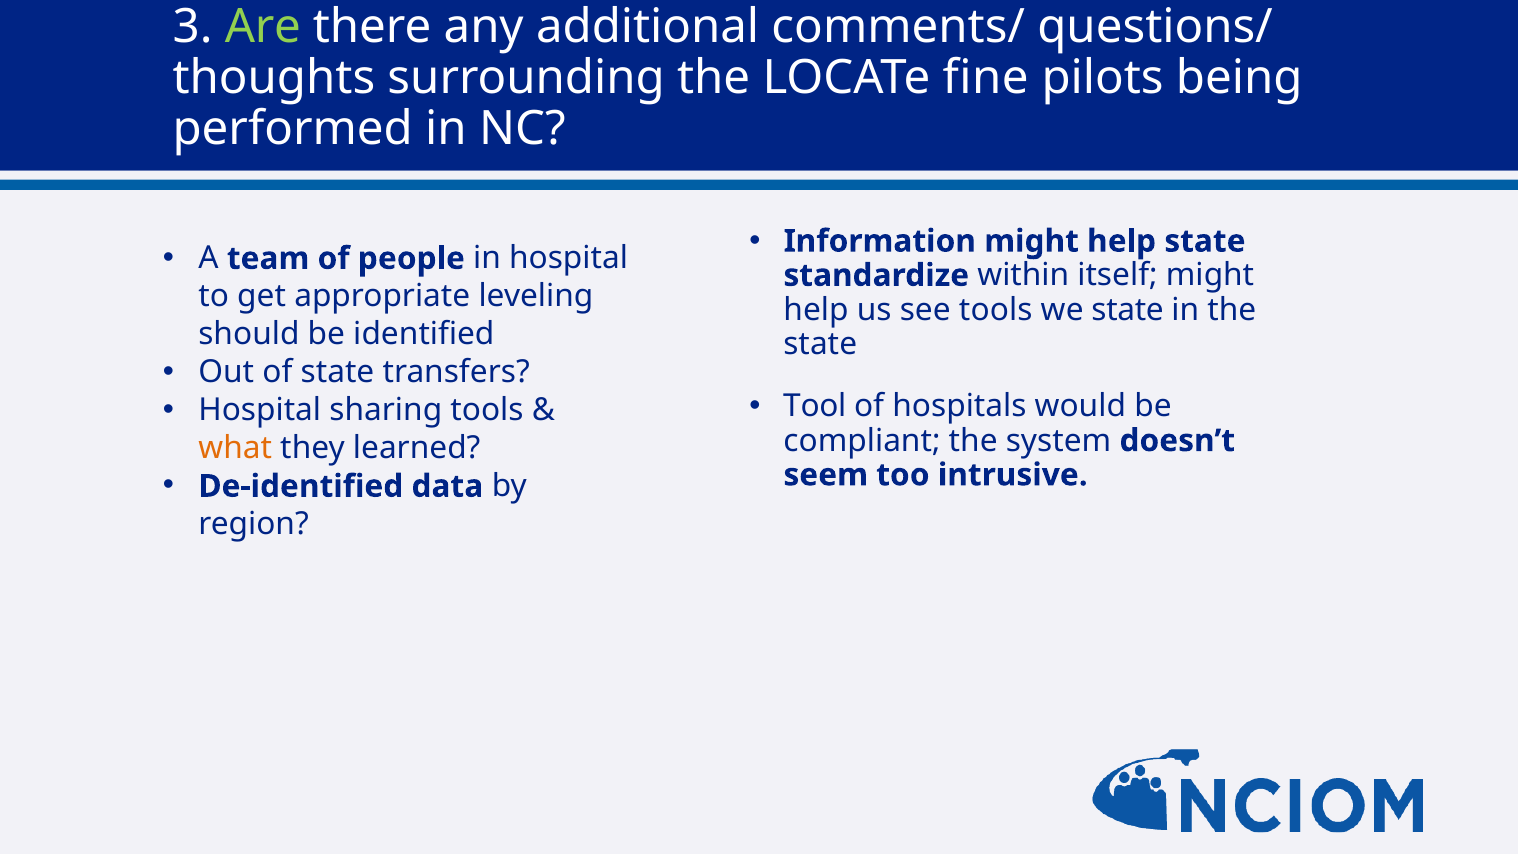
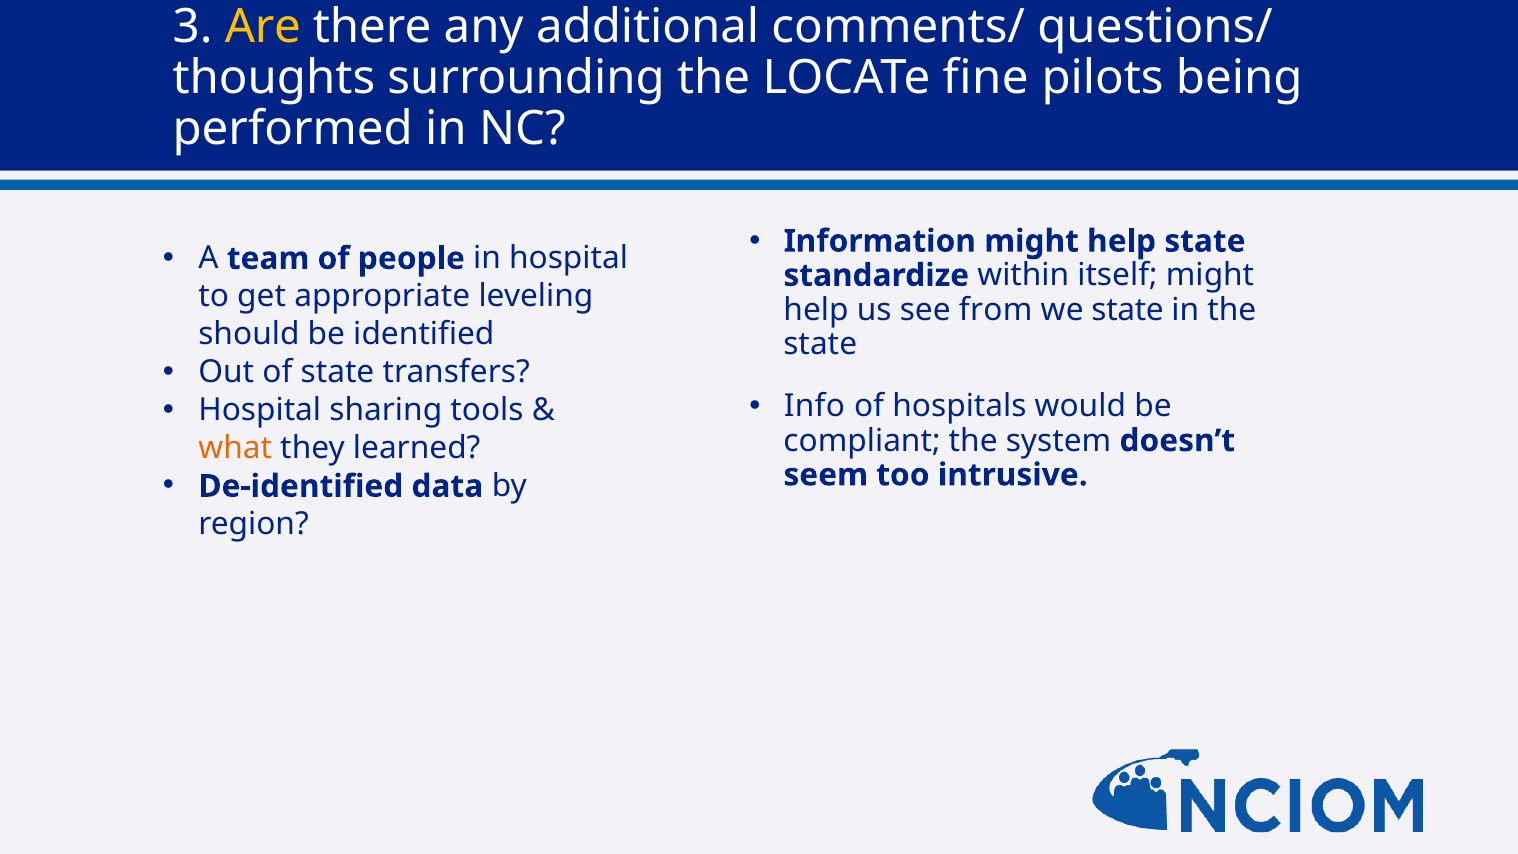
Are colour: light green -> yellow
see tools: tools -> from
Tool: Tool -> Info
